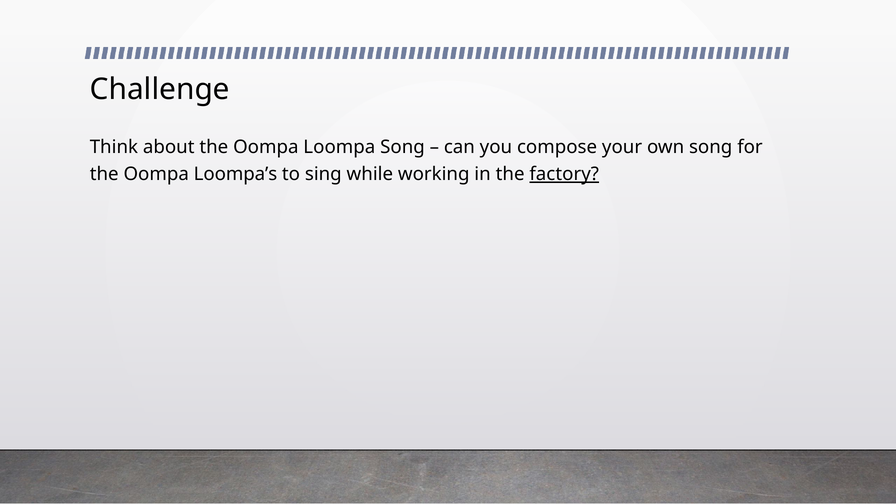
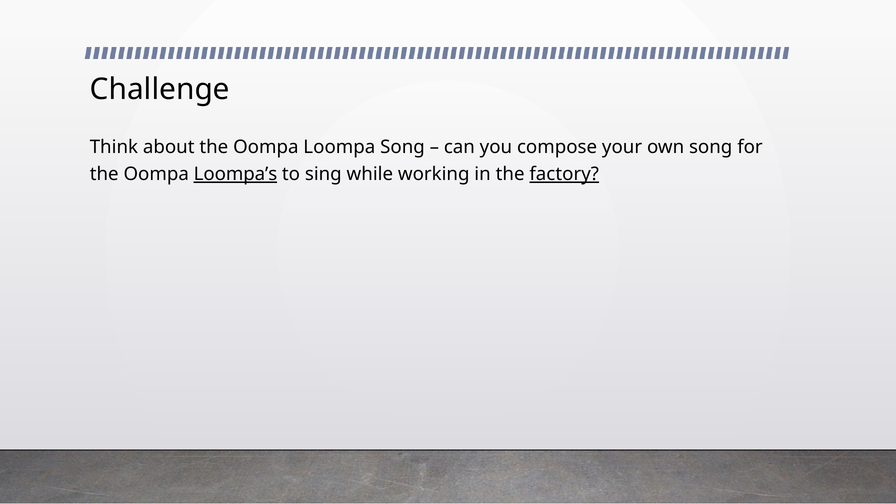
Loompa’s underline: none -> present
